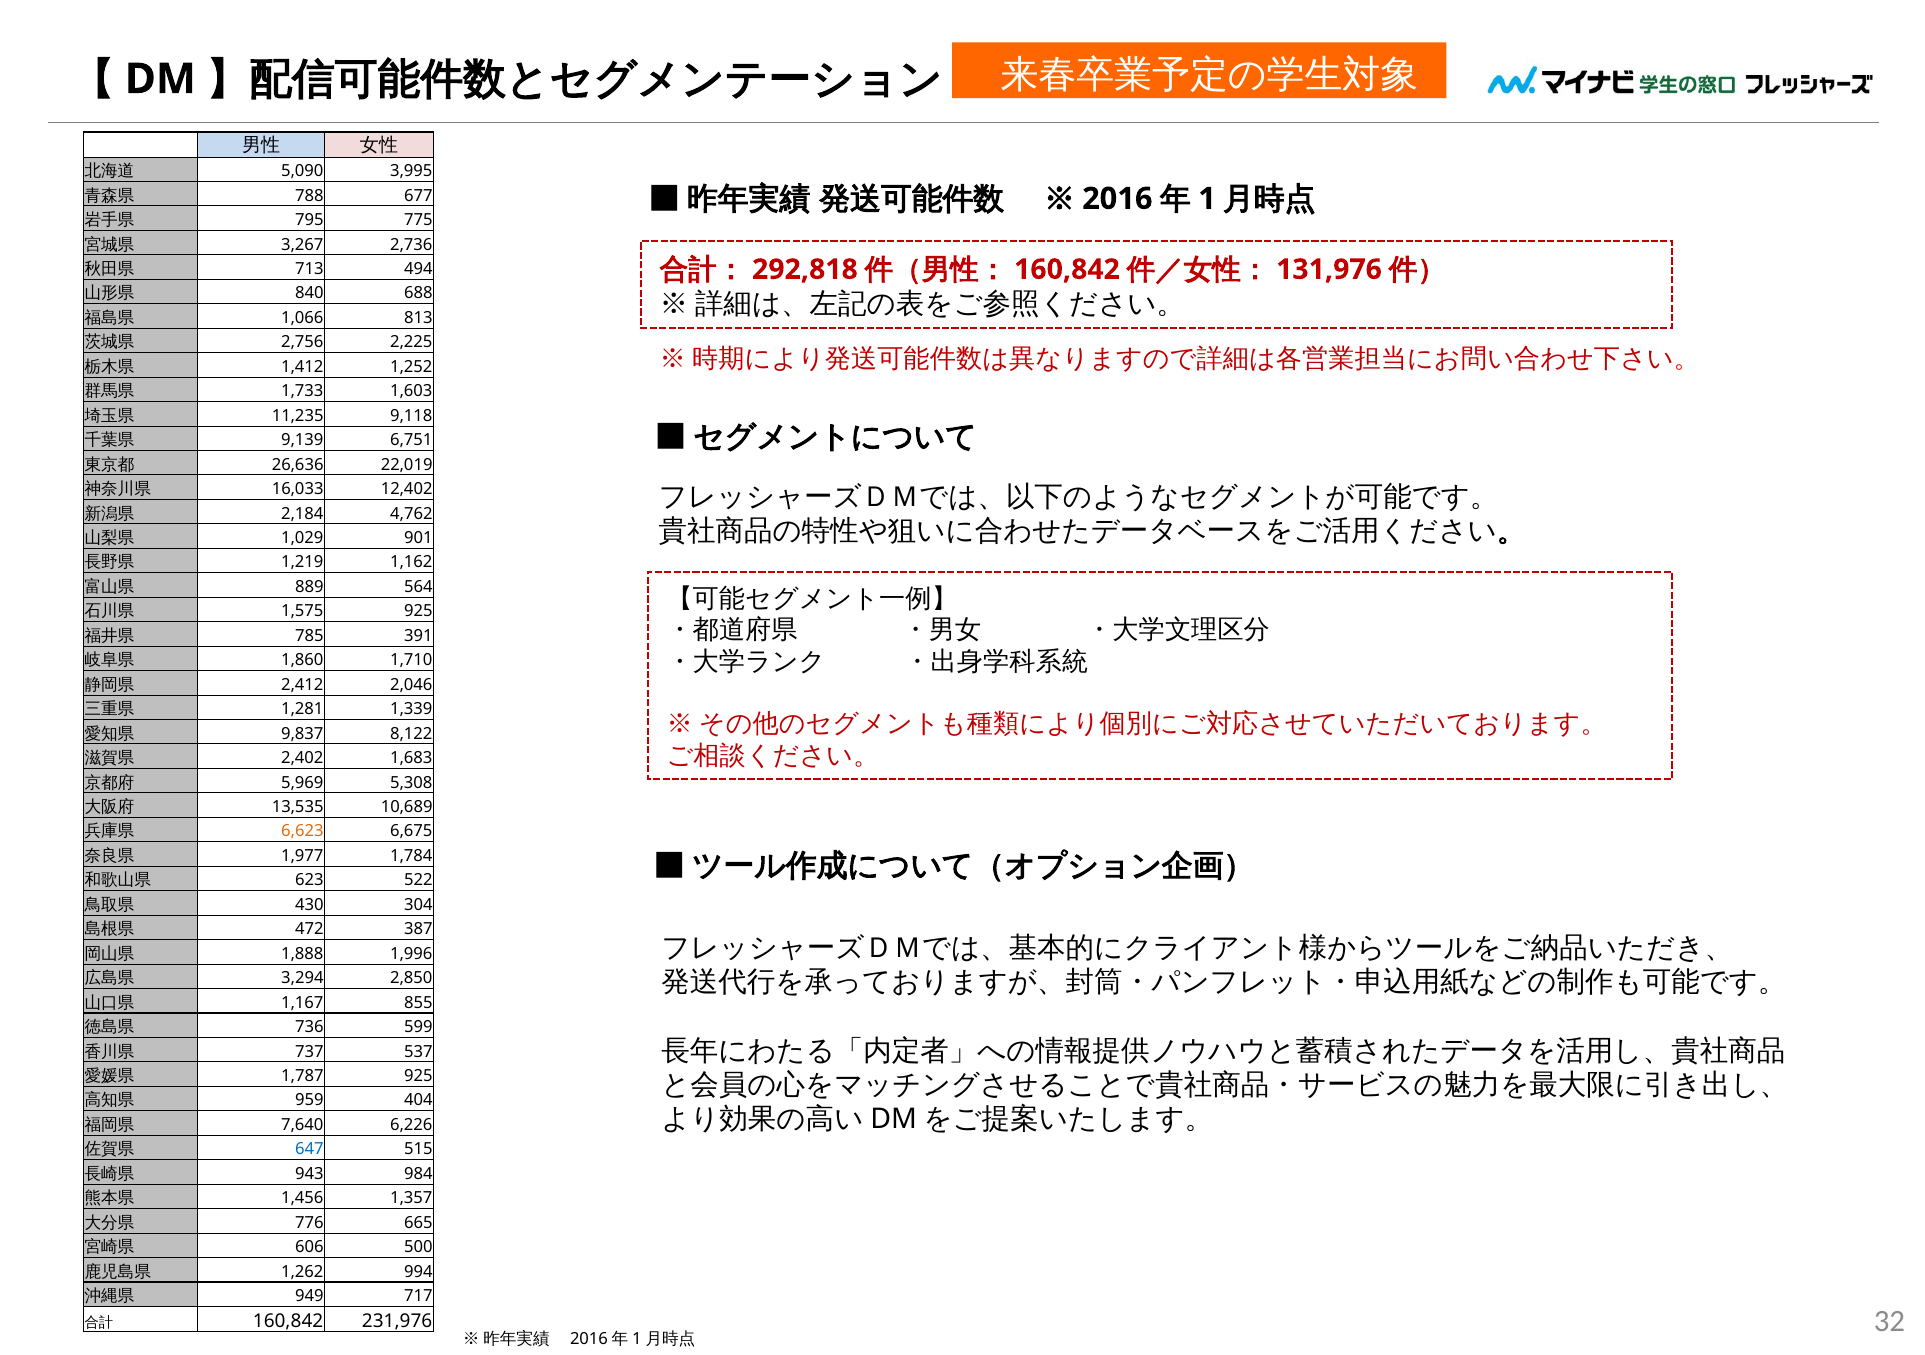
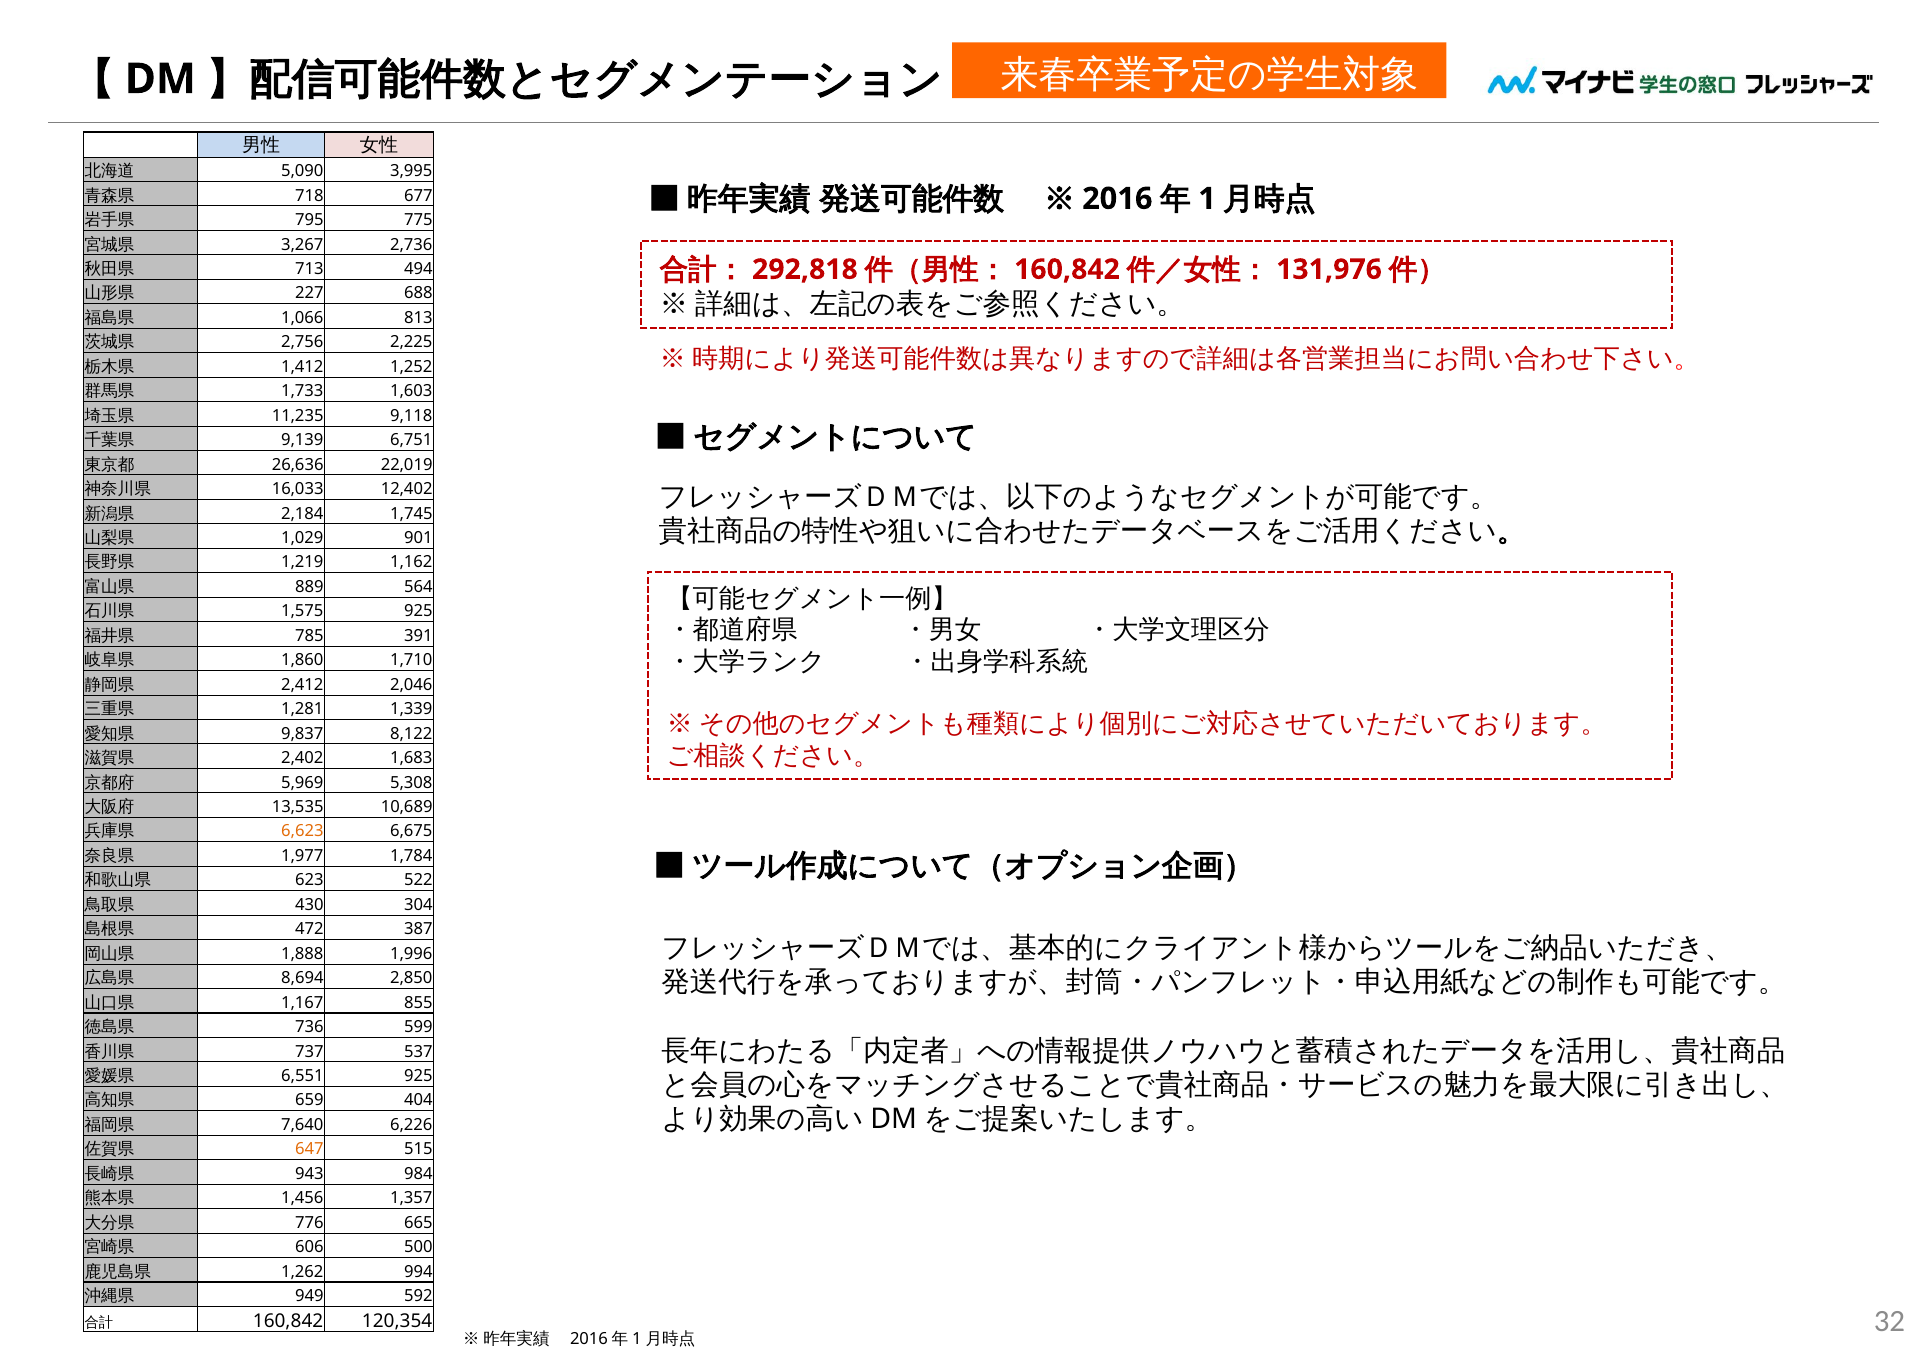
788: 788 -> 718
840: 840 -> 227
4,762: 4,762 -> 1,745
3,294: 3,294 -> 8,694
1,787: 1,787 -> 6,551
959: 959 -> 659
647 colour: blue -> orange
717: 717 -> 592
231,976: 231,976 -> 120,354
